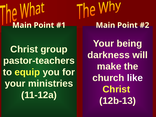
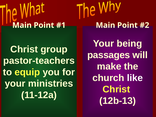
darkness: darkness -> passages
